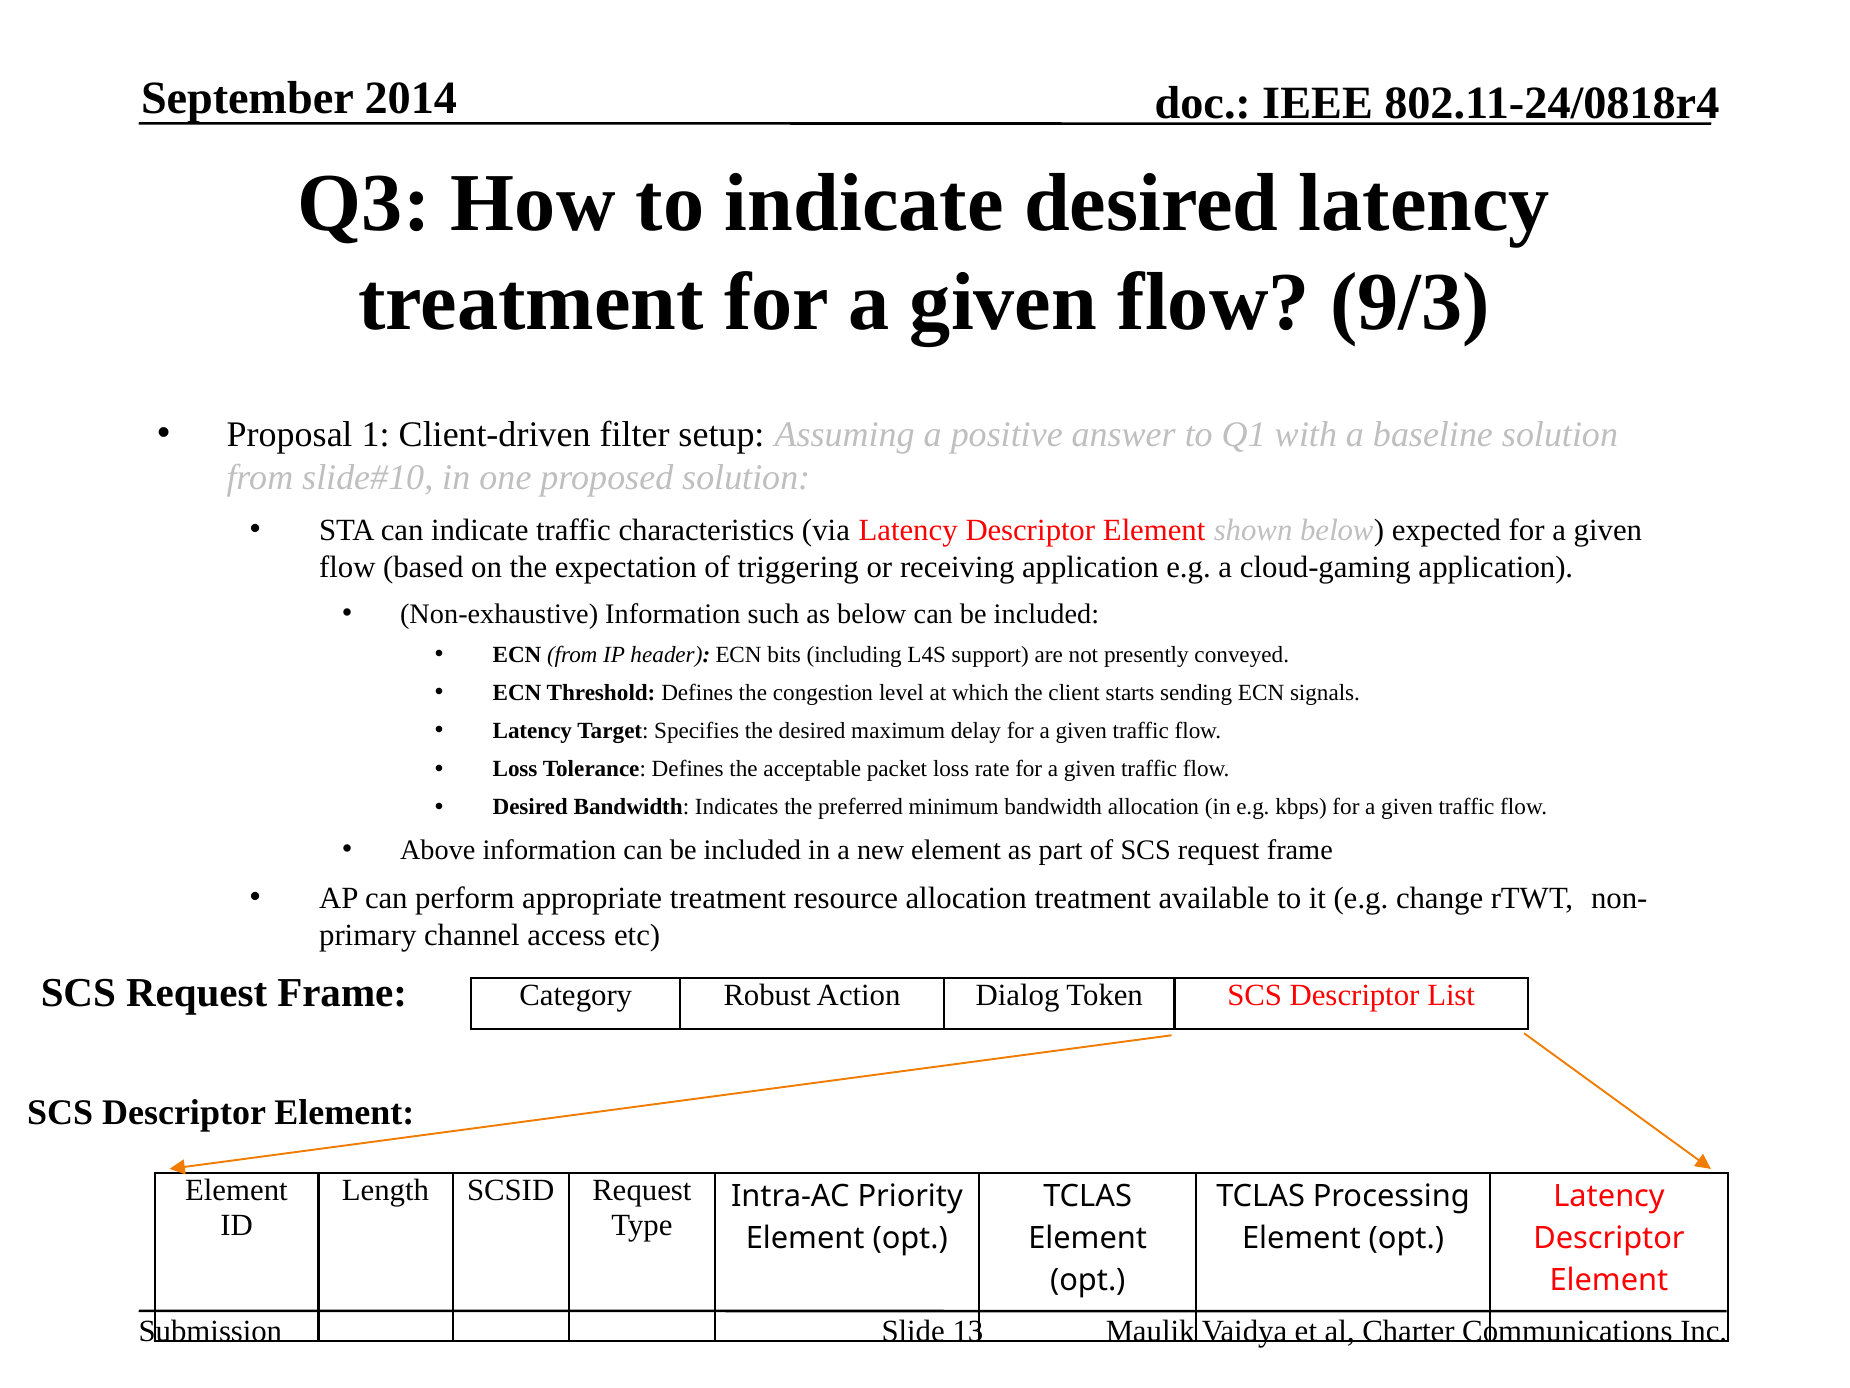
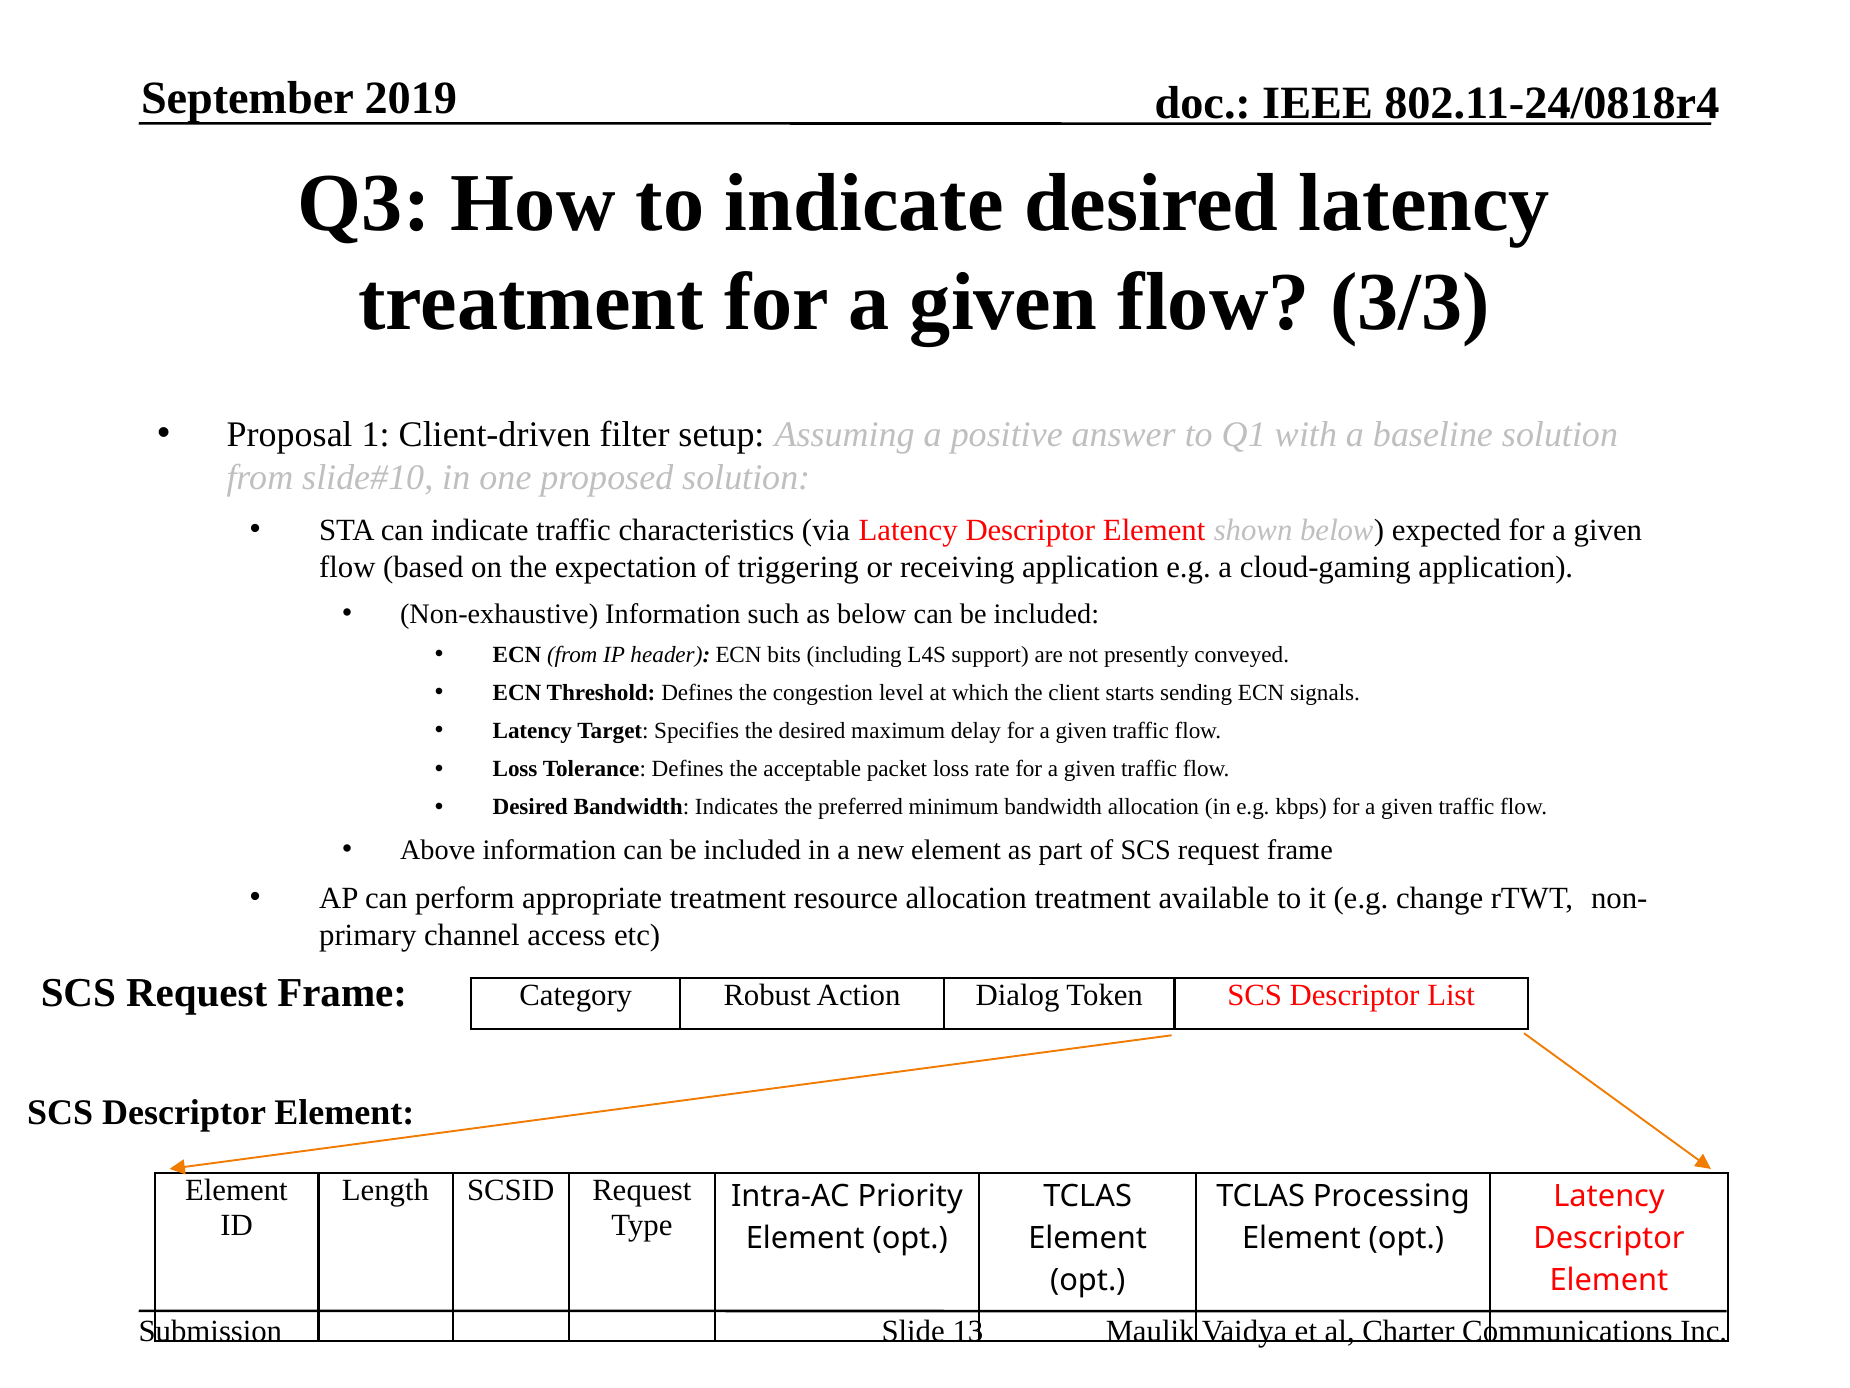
2014: 2014 -> 2019
9/3: 9/3 -> 3/3
